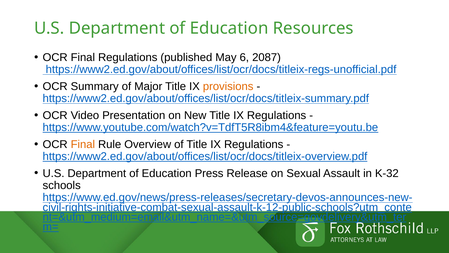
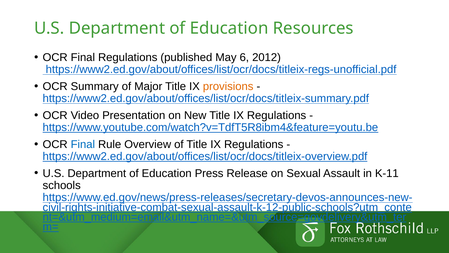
2087: 2087 -> 2012
Final at (83, 144) colour: orange -> blue
K-32: K-32 -> K-11
